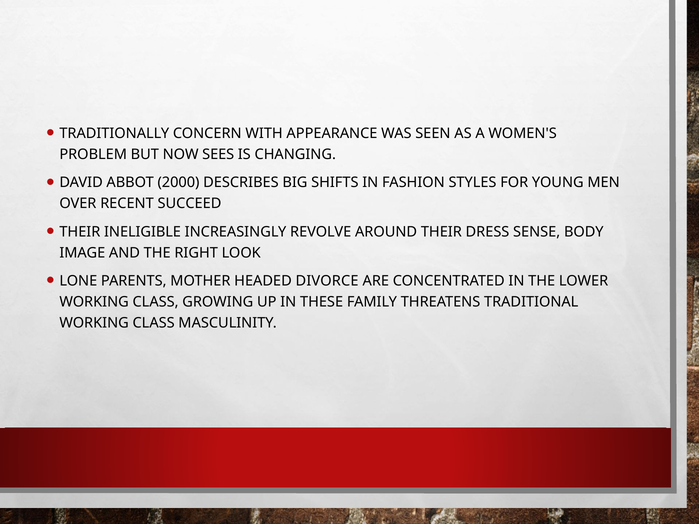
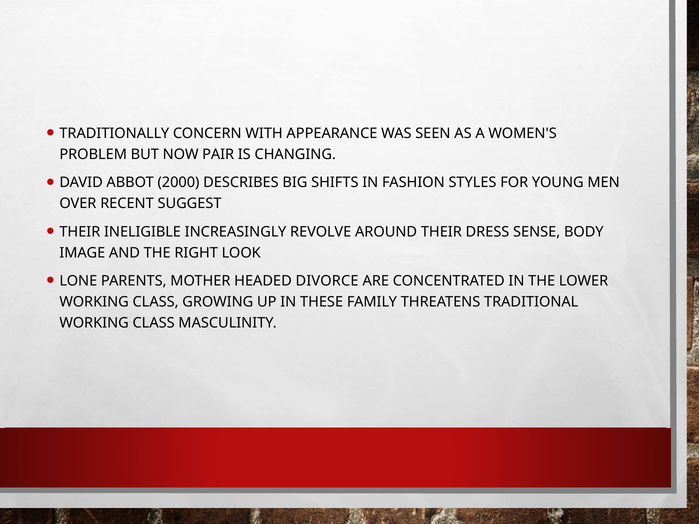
SEES: SEES -> PAIR
SUCCEED: SUCCEED -> SUGGEST
